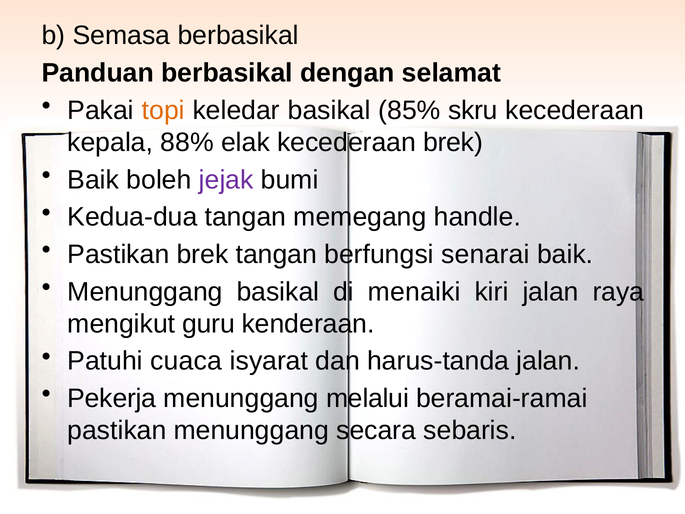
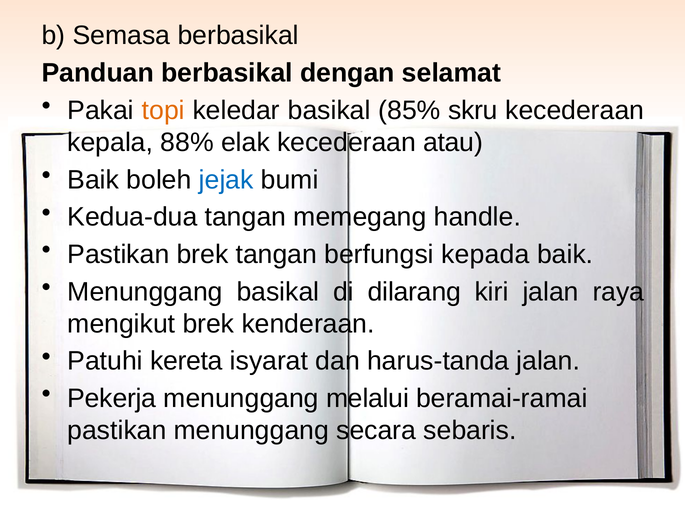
kecederaan brek: brek -> atau
jejak colour: purple -> blue
senarai: senarai -> kepada
menaiki: menaiki -> dilarang
mengikut guru: guru -> brek
cuaca: cuaca -> kereta
